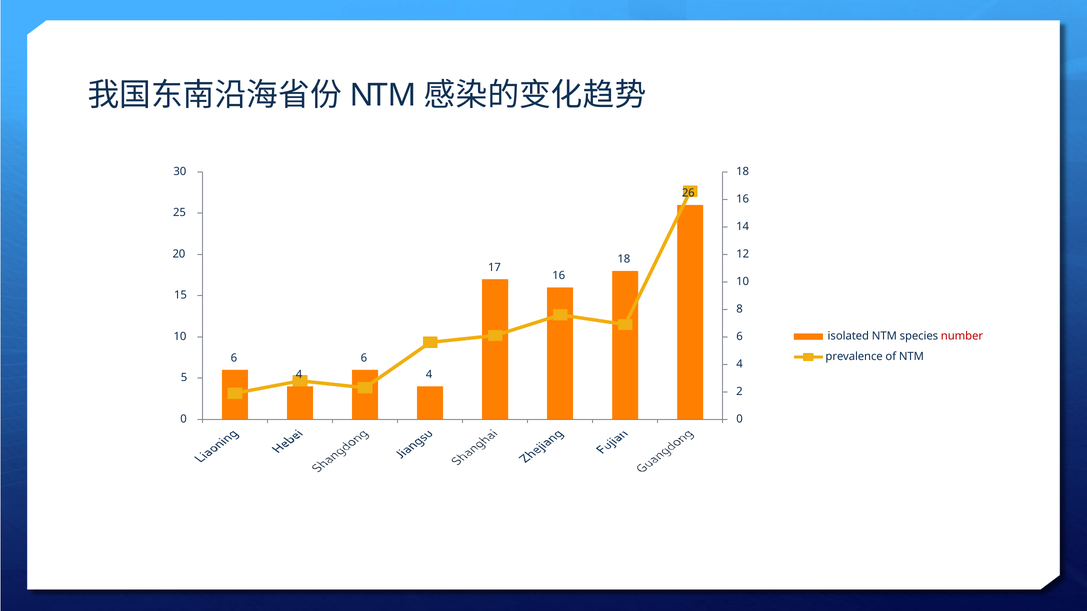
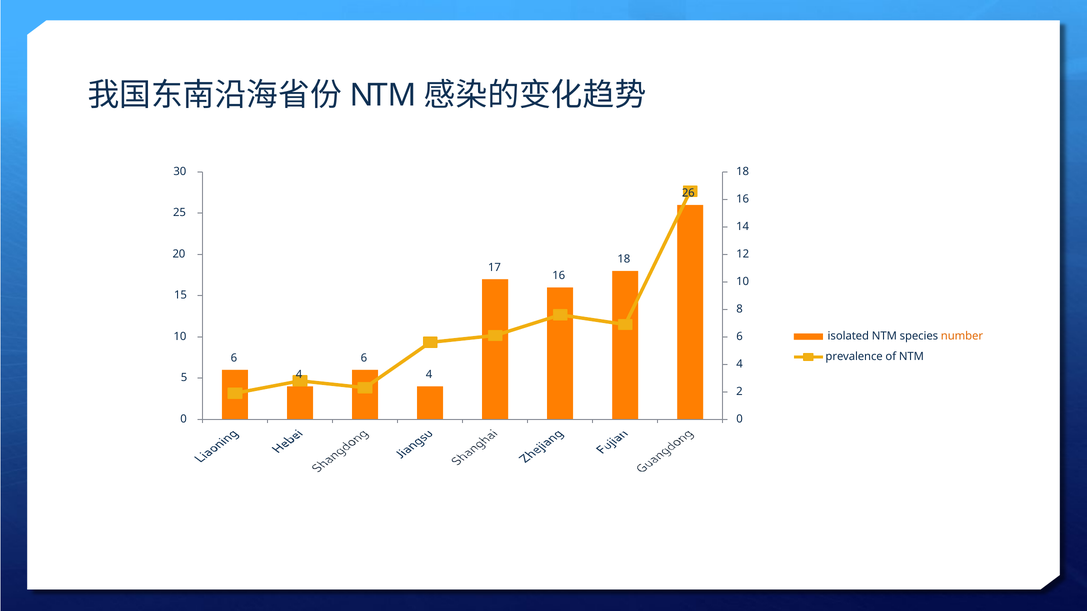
number colour: red -> orange
